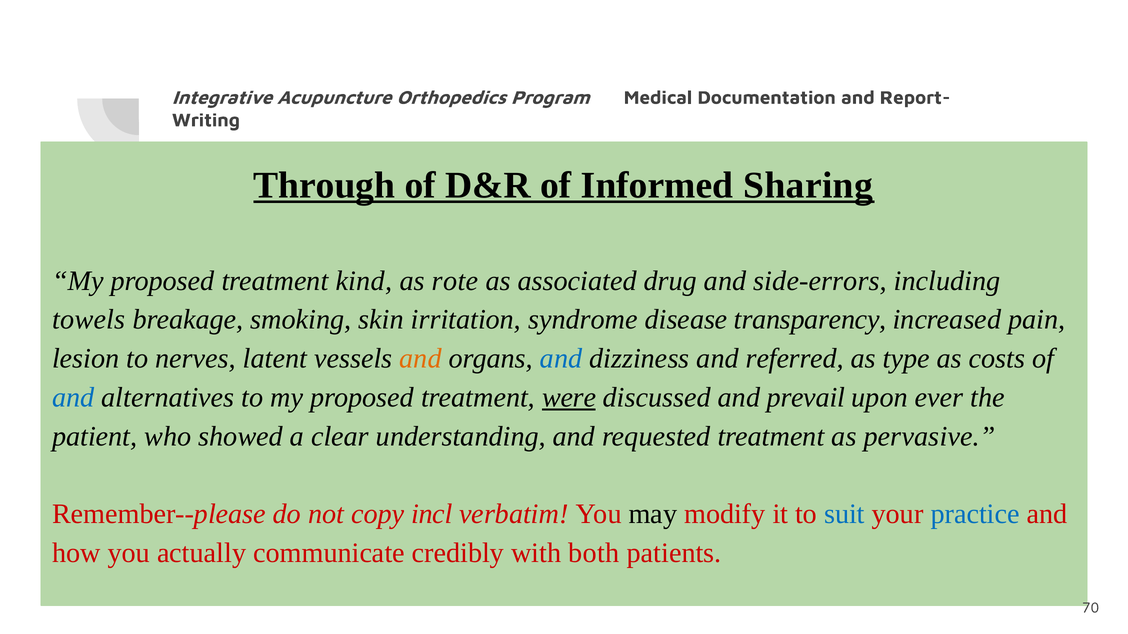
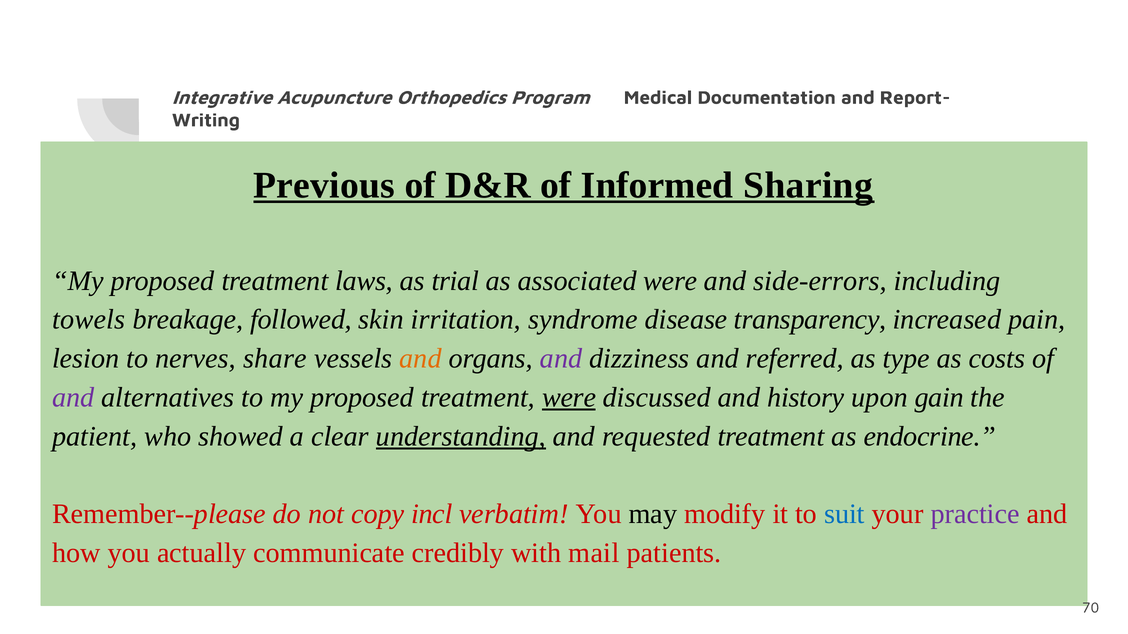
Through: Through -> Previous
kind: kind -> laws
rote: rote -> trial
associated drug: drug -> were
smoking: smoking -> followed
latent: latent -> share
and at (561, 359) colour: blue -> purple
and at (73, 398) colour: blue -> purple
prevail: prevail -> history
ever: ever -> gain
understanding underline: none -> present
pervasive: pervasive -> endocrine
practice colour: blue -> purple
both: both -> mail
